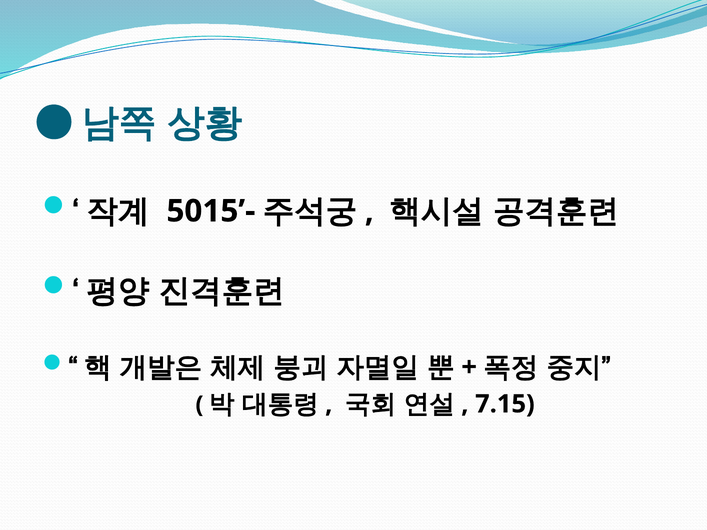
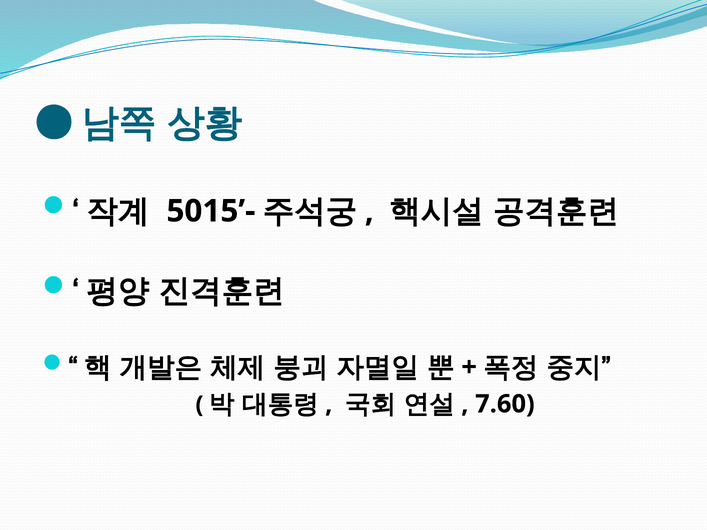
7.15: 7.15 -> 7.60
